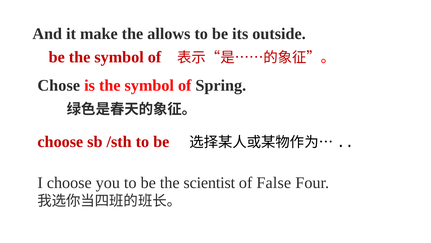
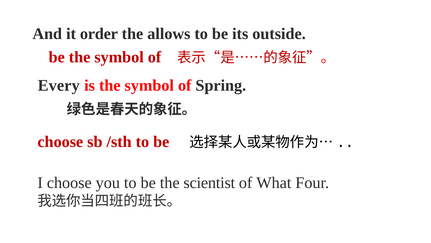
make: make -> order
Chose: Chose -> Every
False: False -> What
